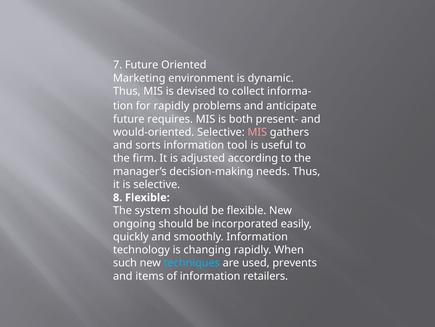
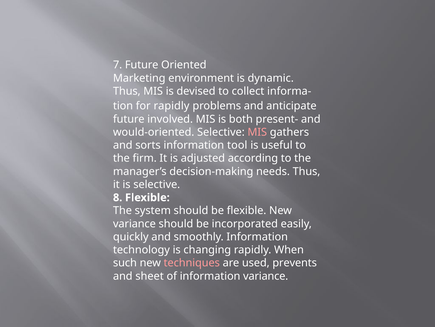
requires: requires -> involved
ongoing at (134, 223): ongoing -> variance
techniques colour: light blue -> pink
items: items -> sheet
information retailers: retailers -> variance
